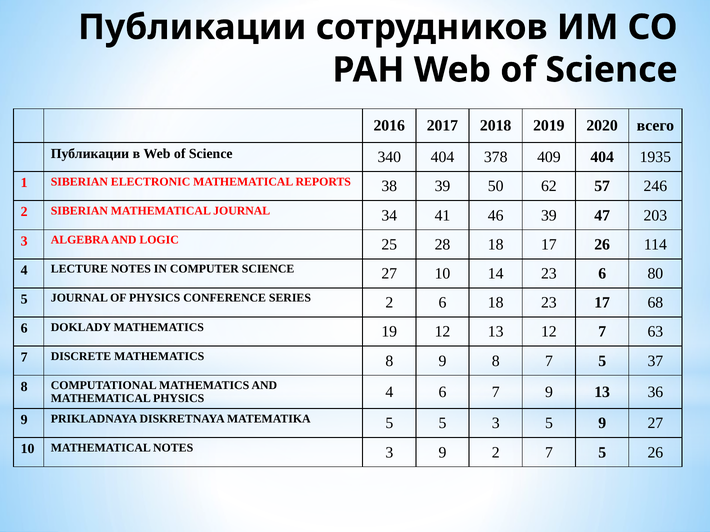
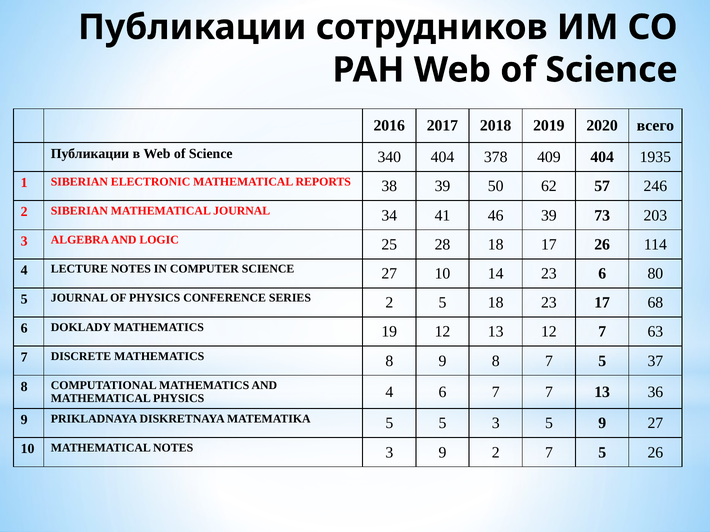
47: 47 -> 73
2 6: 6 -> 5
7 9: 9 -> 7
